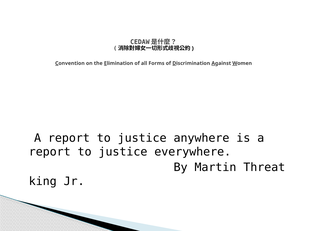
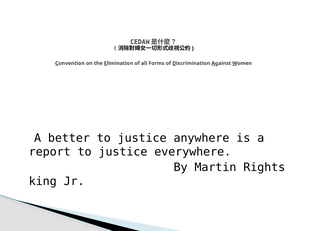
report at (69, 138): report -> better
Threat: Threat -> Rights
